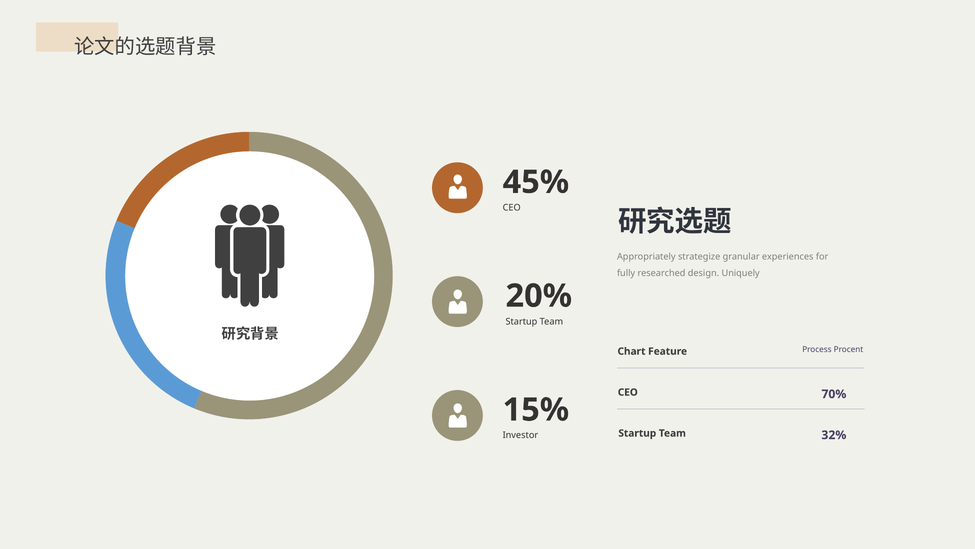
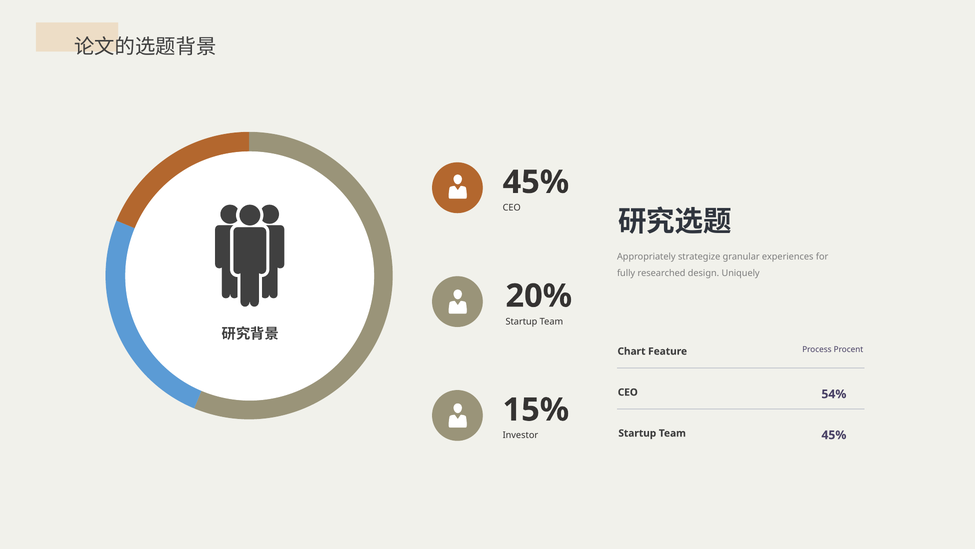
70%: 70% -> 54%
Team 32%: 32% -> 45%
